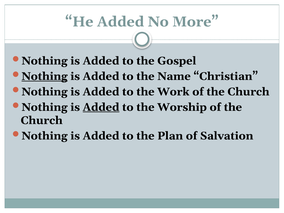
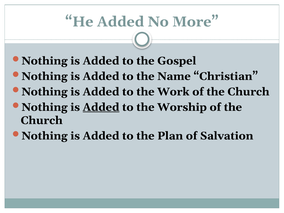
Nothing at (45, 76) underline: present -> none
